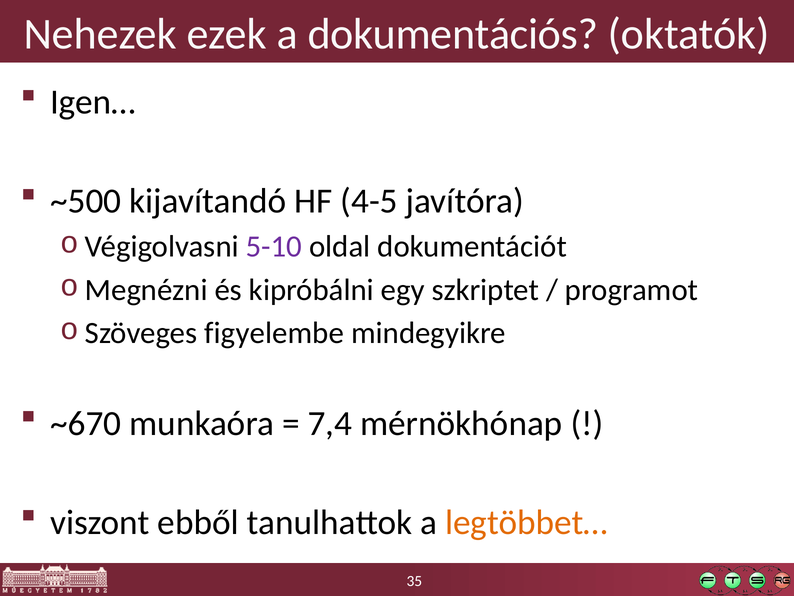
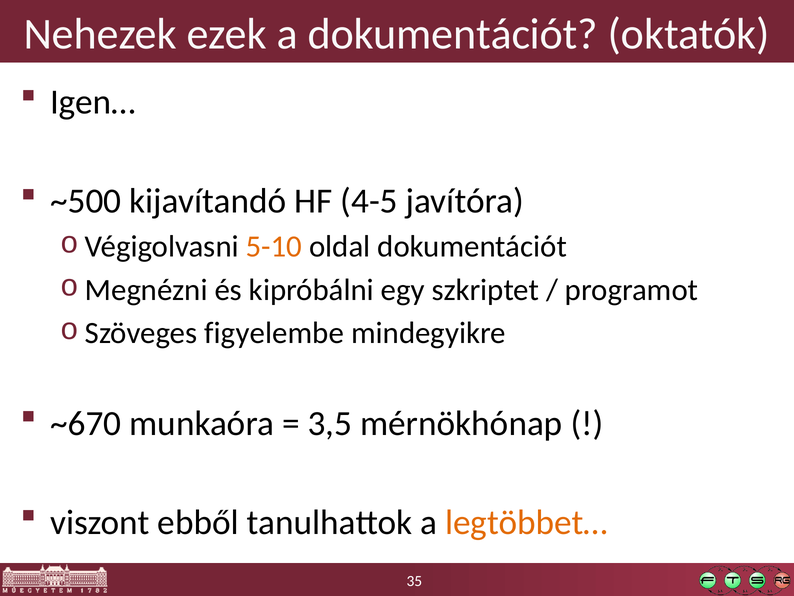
a dokumentációs: dokumentációs -> dokumentációt
5-10 colour: purple -> orange
7,4: 7,4 -> 3,5
